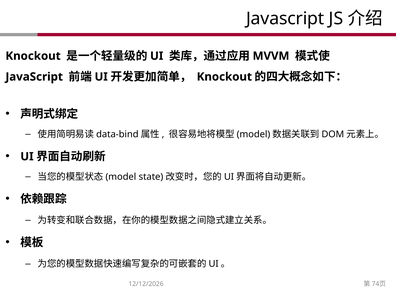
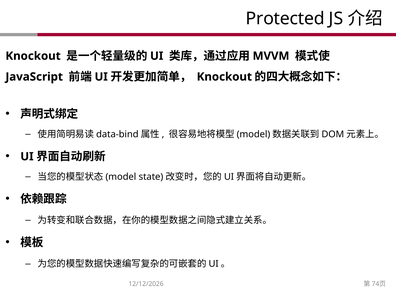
Javascript at (285, 18): Javascript -> Protected
